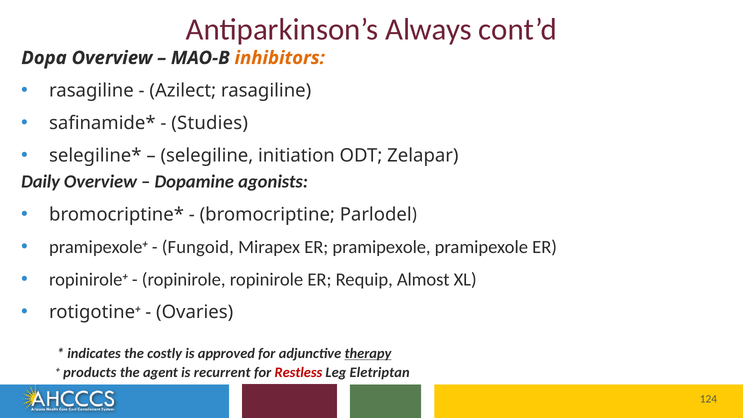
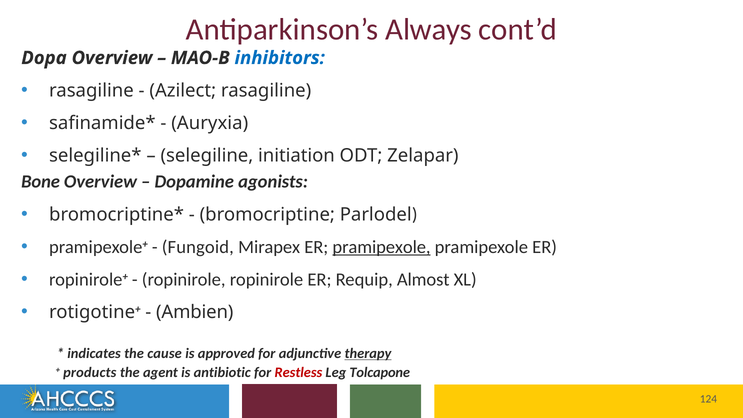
inhibitors colour: orange -> blue
Studies: Studies -> Auryxia
Daily: Daily -> Bone
pramipexole at (382, 247) underline: none -> present
Ovaries: Ovaries -> Ambien
costly: costly -> cause
recurrent: recurrent -> antibiotic
Eletriptan: Eletriptan -> Tolcapone
